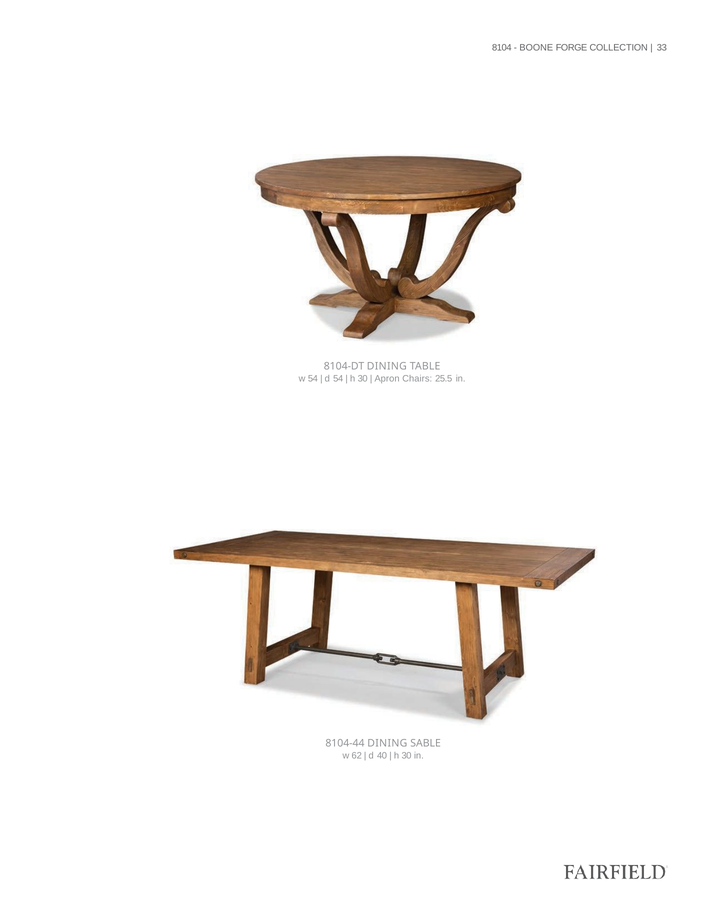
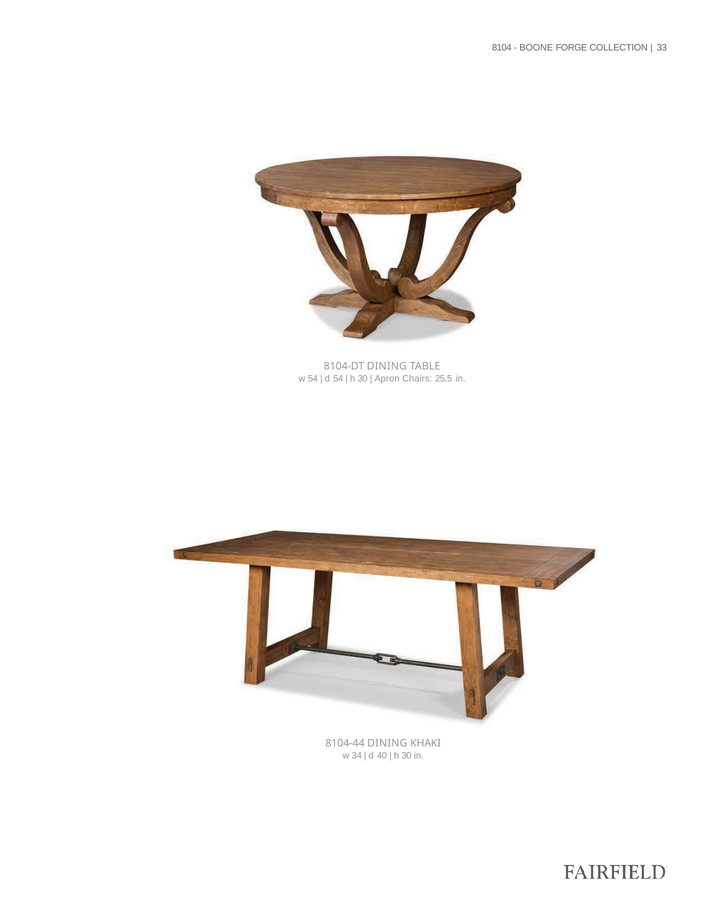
SABLE: SABLE -> KHAKI
62: 62 -> 34
